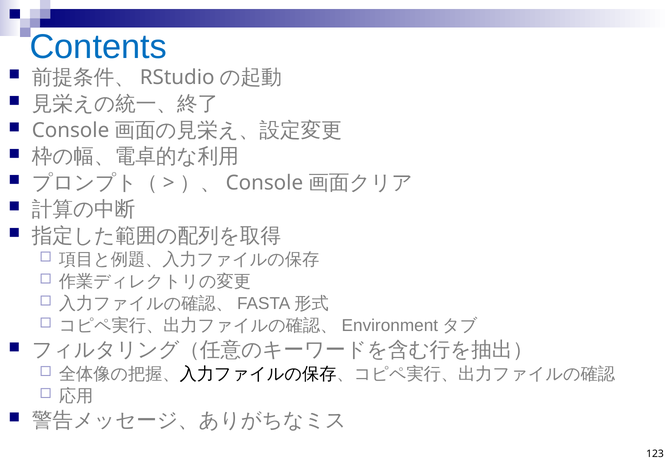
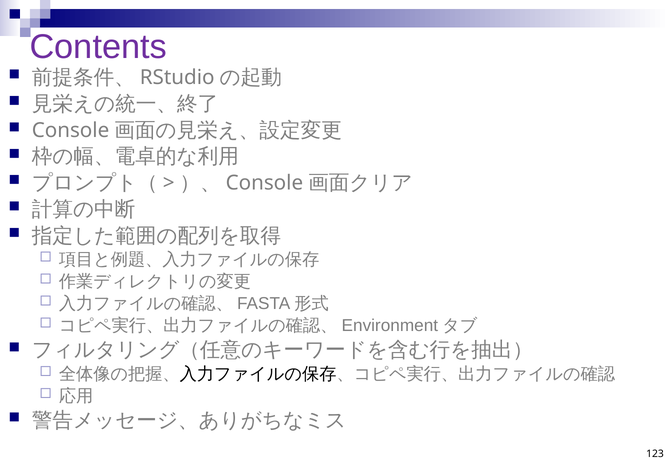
Contents colour: blue -> purple
